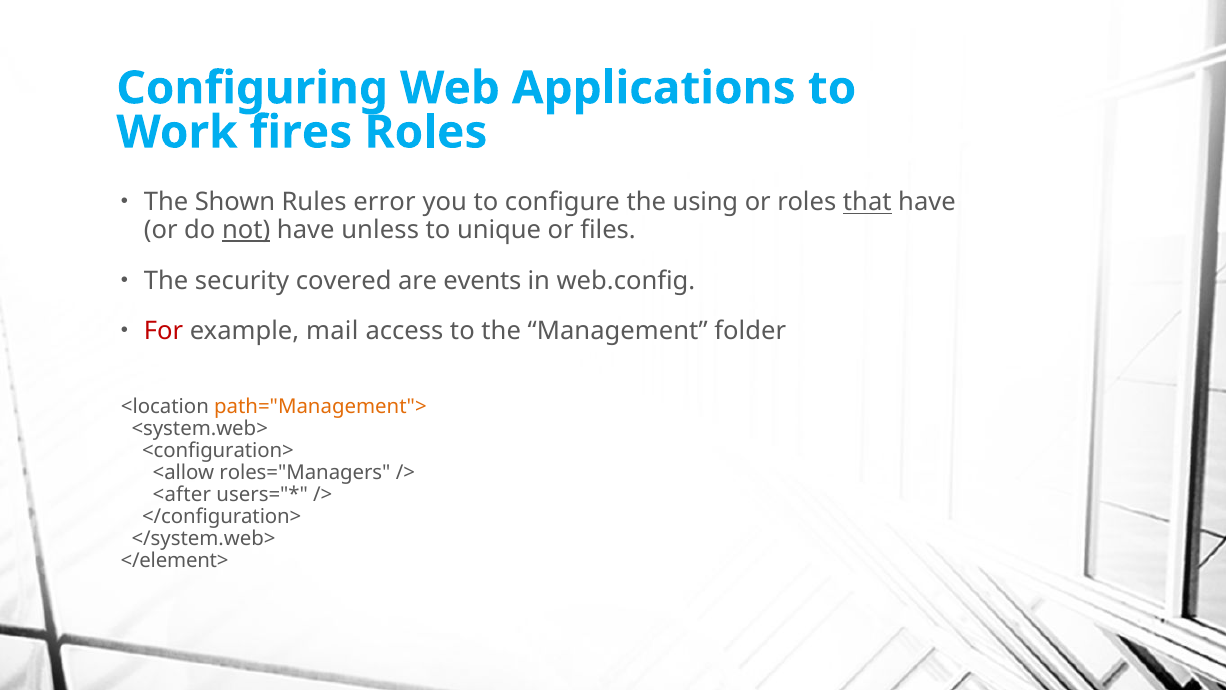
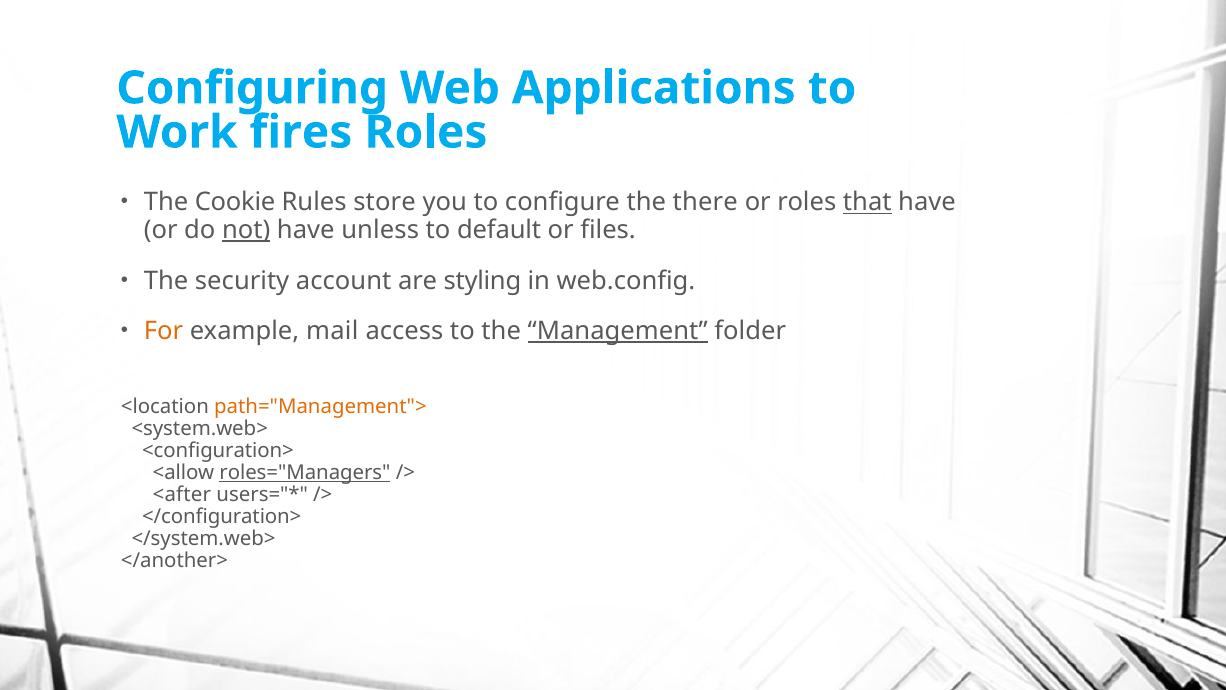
Shown: Shown -> Cookie
error: error -> store
using: using -> there
unique: unique -> default
covered: covered -> account
events: events -> styling
For colour: red -> orange
Management underline: none -> present
roles="Managers underline: none -> present
</element>: </element> -> </another>
